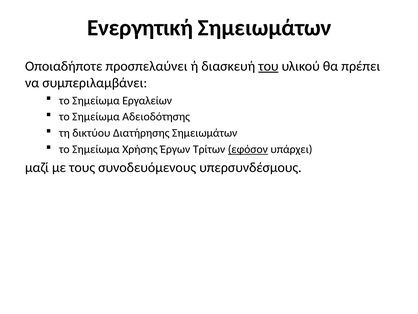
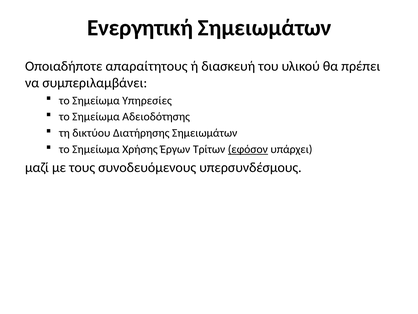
προσπελαύνει: προσπελαύνει -> απαραίτητους
του underline: present -> none
Εργαλείων: Εργαλείων -> Υπηρεσίες
